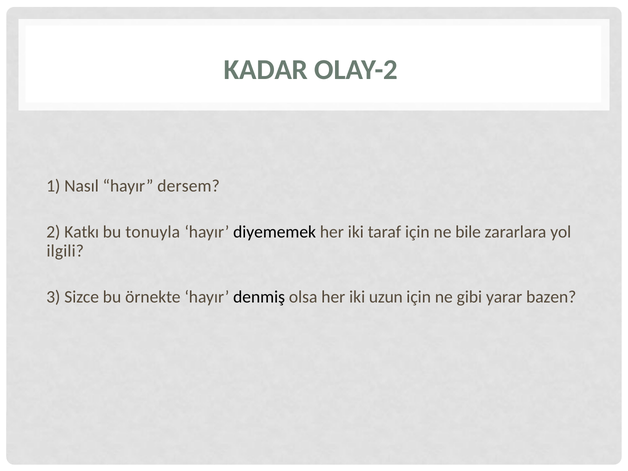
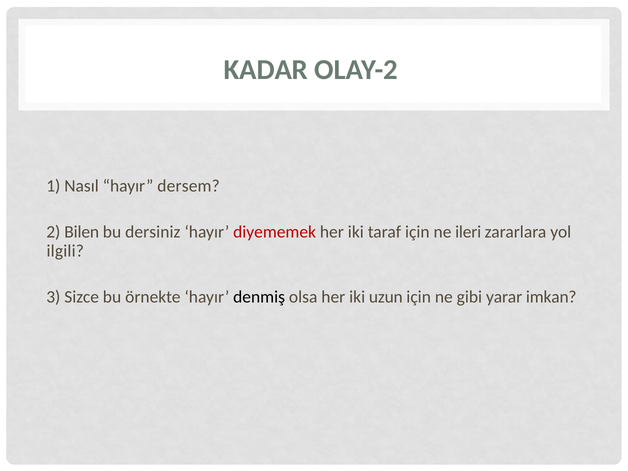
Katkı: Katkı -> Bilen
tonuyla: tonuyla -> dersiniz
diyememek colour: black -> red
bile: bile -> ileri
bazen: bazen -> imkan
